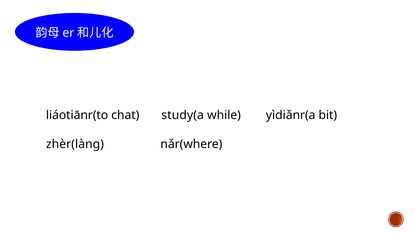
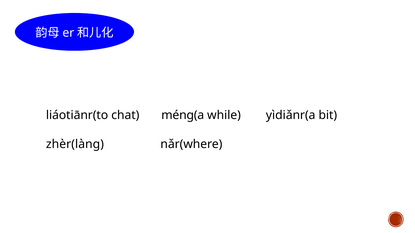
study(a: study(a -> méng(a
